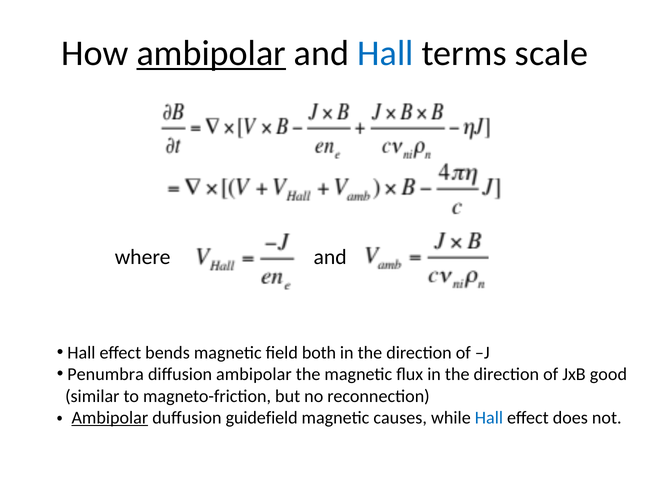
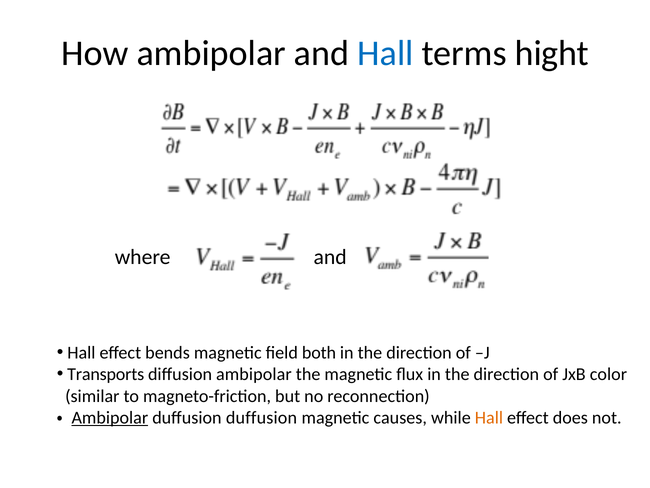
ambipolar at (211, 53) underline: present -> none
scale: scale -> hight
Penumbra: Penumbra -> Transports
good: good -> color
duffusion guidefield: guidefield -> duffusion
Hall at (489, 417) colour: blue -> orange
